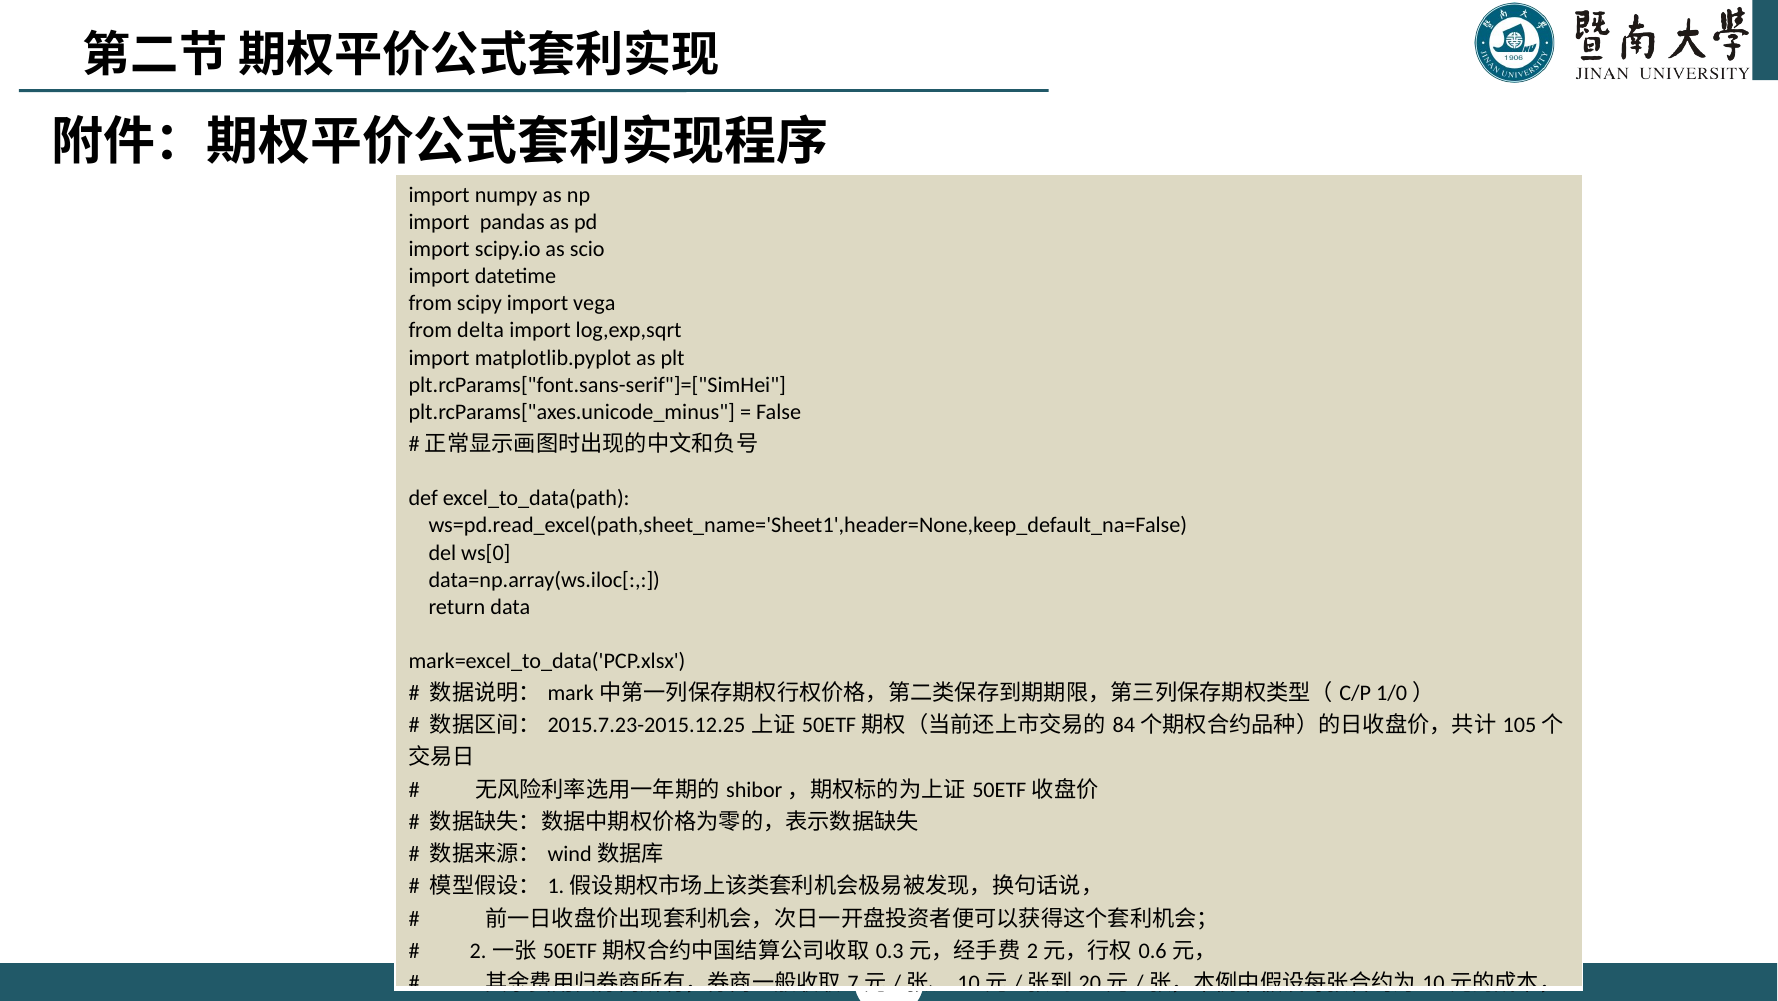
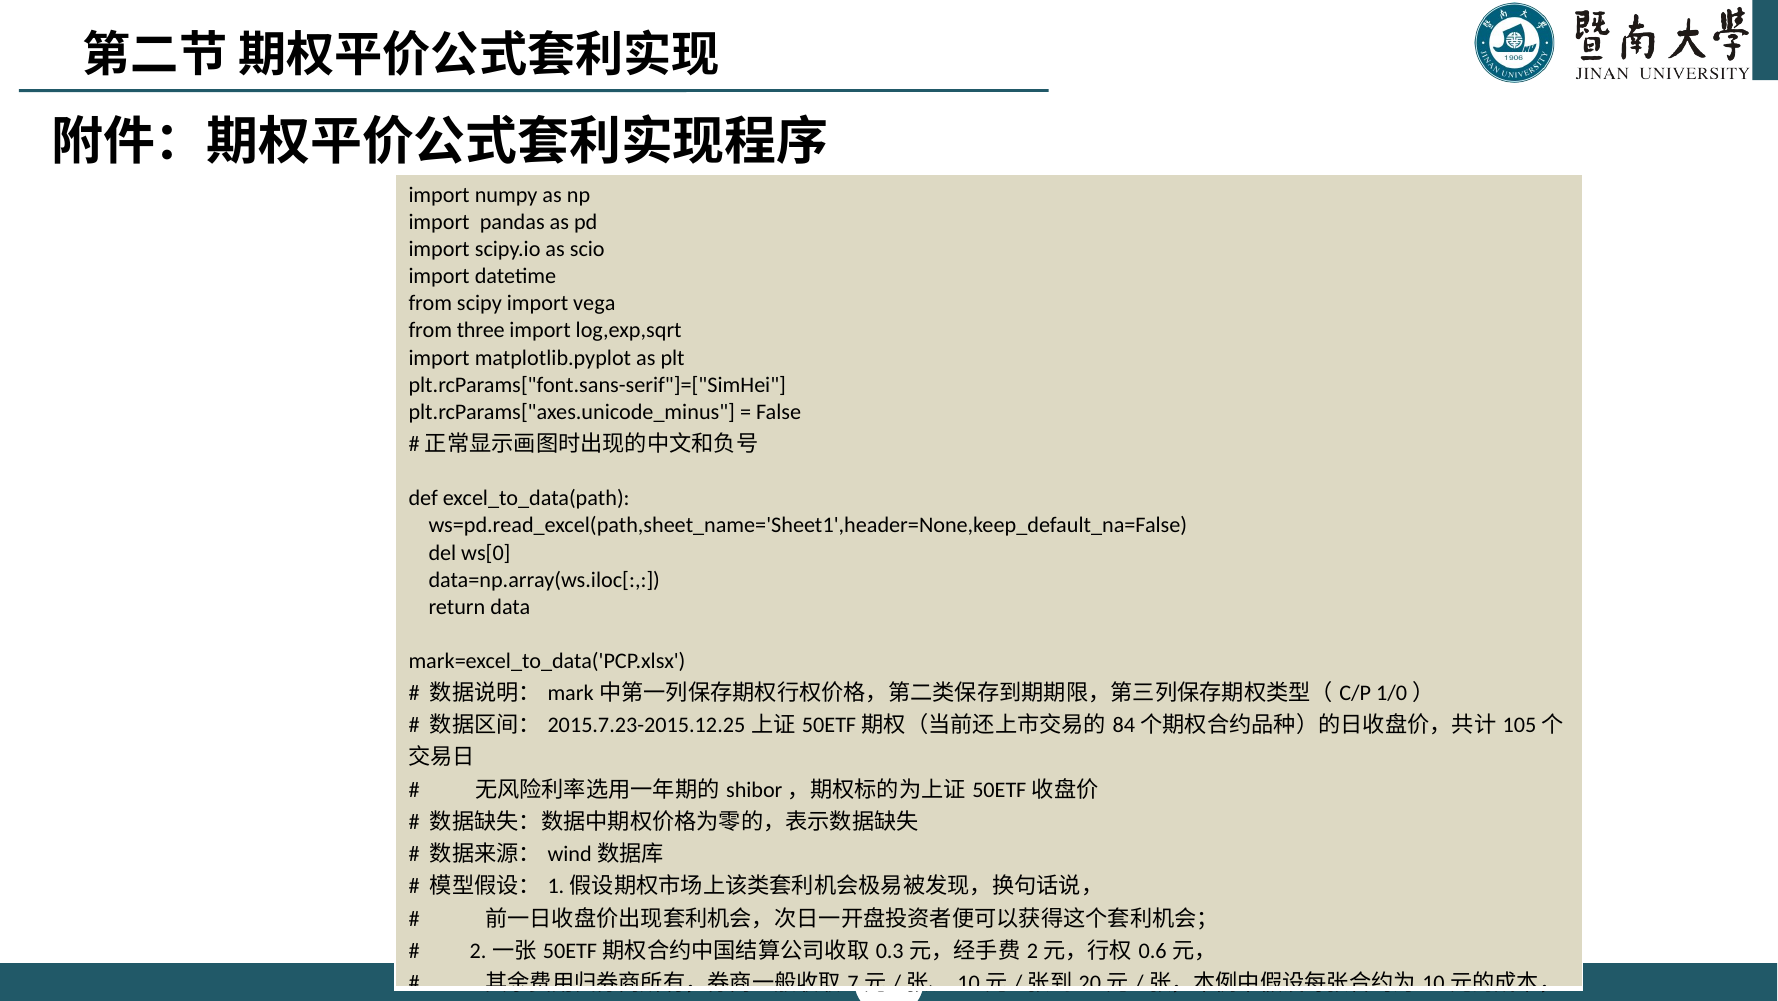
delta: delta -> three
